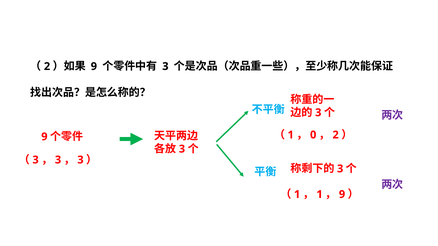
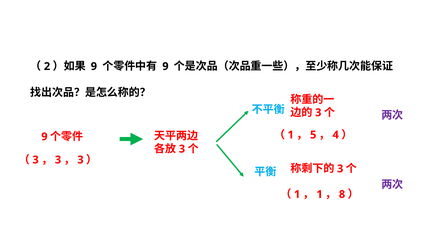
3 at (165, 66): 3 -> 9
0: 0 -> 5
2 at (336, 135): 2 -> 4
9 at (342, 195): 9 -> 8
